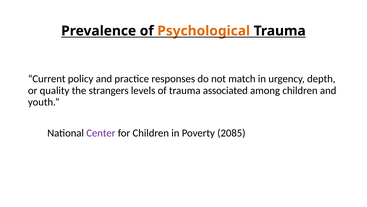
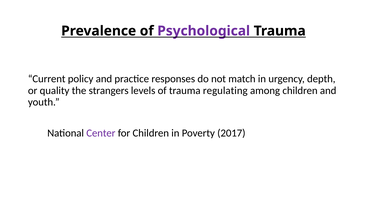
Psychological colour: orange -> purple
associated: associated -> regulating
2085: 2085 -> 2017
